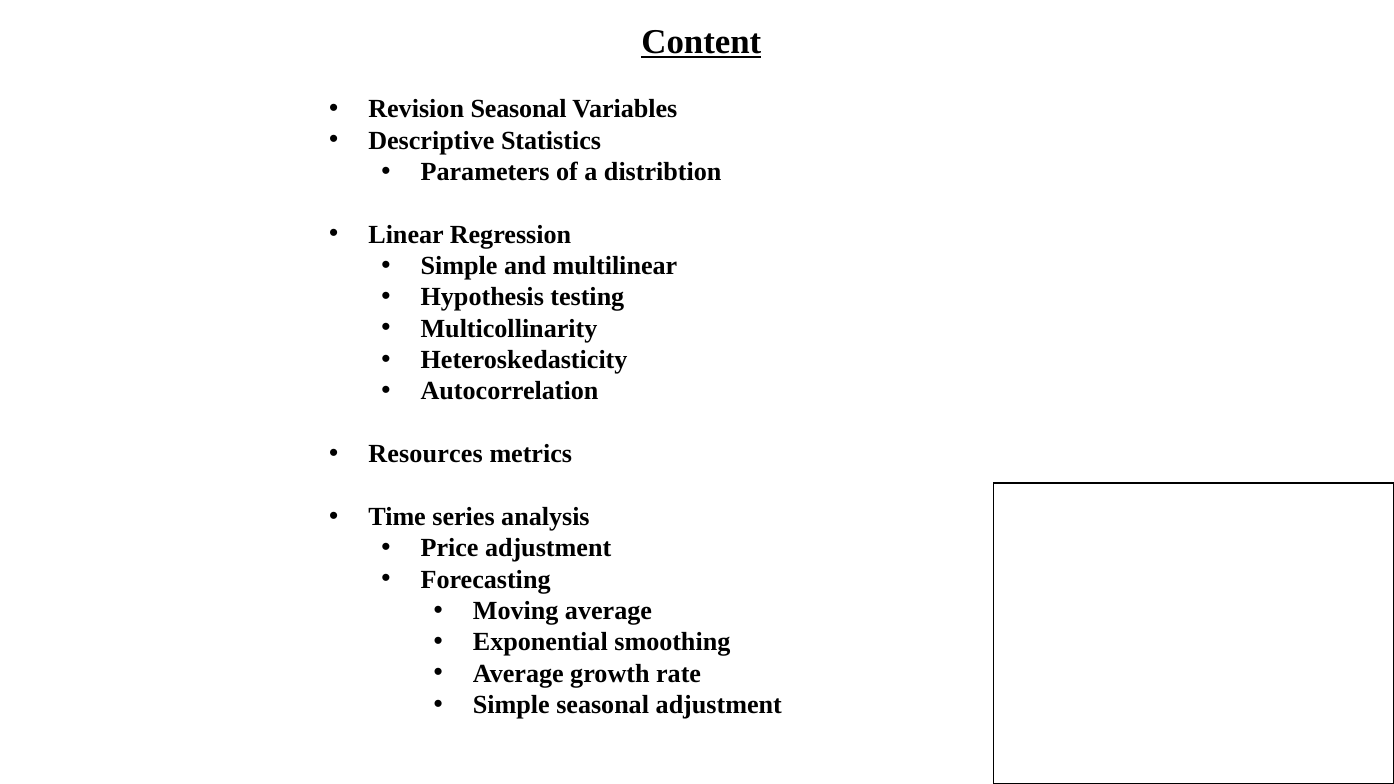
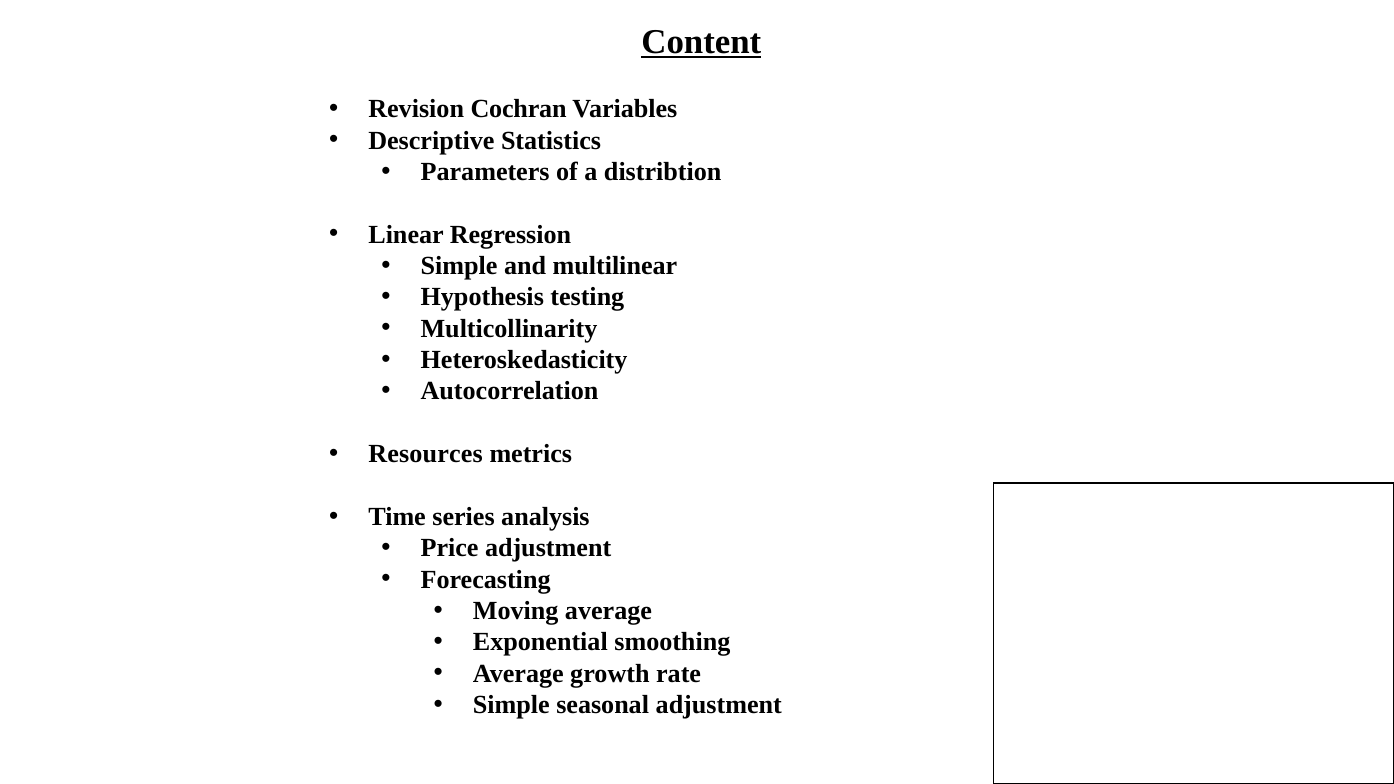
Revision Seasonal: Seasonal -> Cochran
